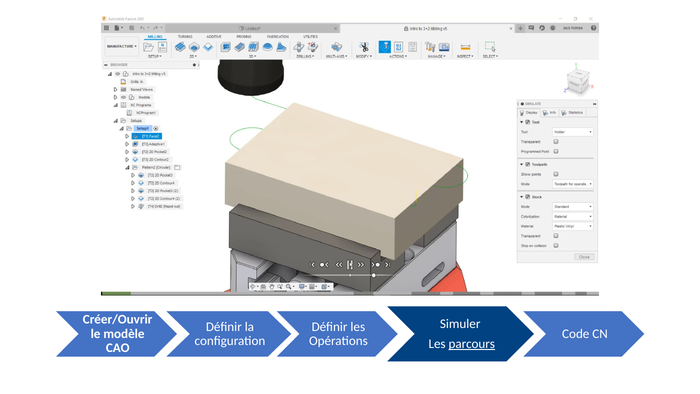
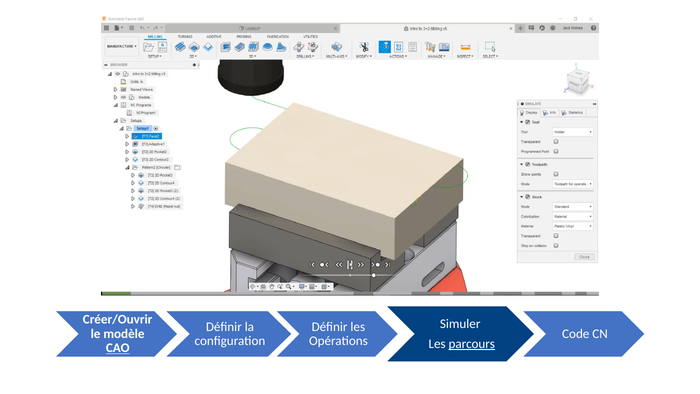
CAO underline: none -> present
